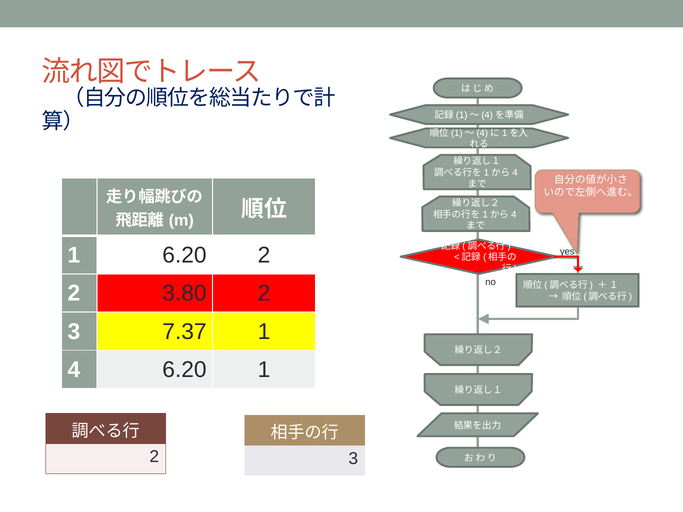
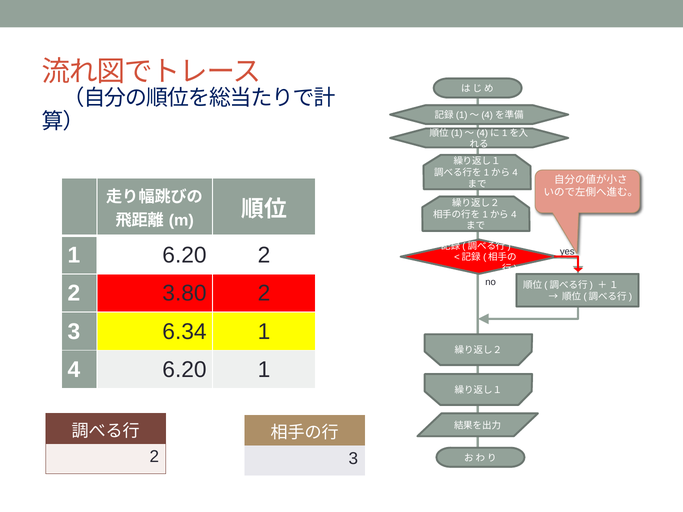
7.37: 7.37 -> 6.34
